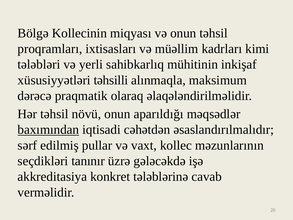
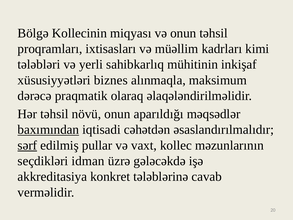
təhsilli: təhsilli -> biznes
sərf underline: none -> present
tanınır: tanınır -> idman
